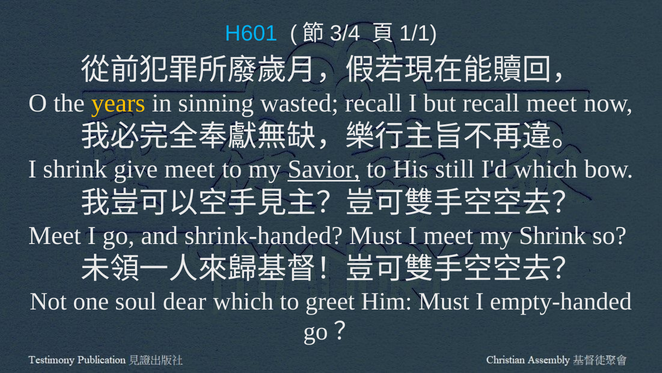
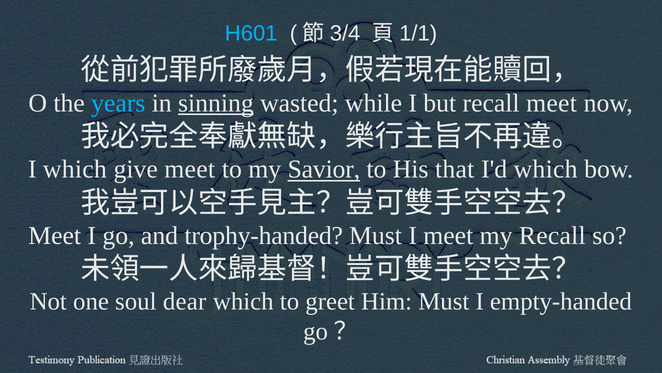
years colour: yellow -> light blue
sinning underline: none -> present
wasted recall: recall -> while
I shrink: shrink -> which
still: still -> that
shrink-handed: shrink-handed -> trophy-handed
my Shrink: Shrink -> Recall
